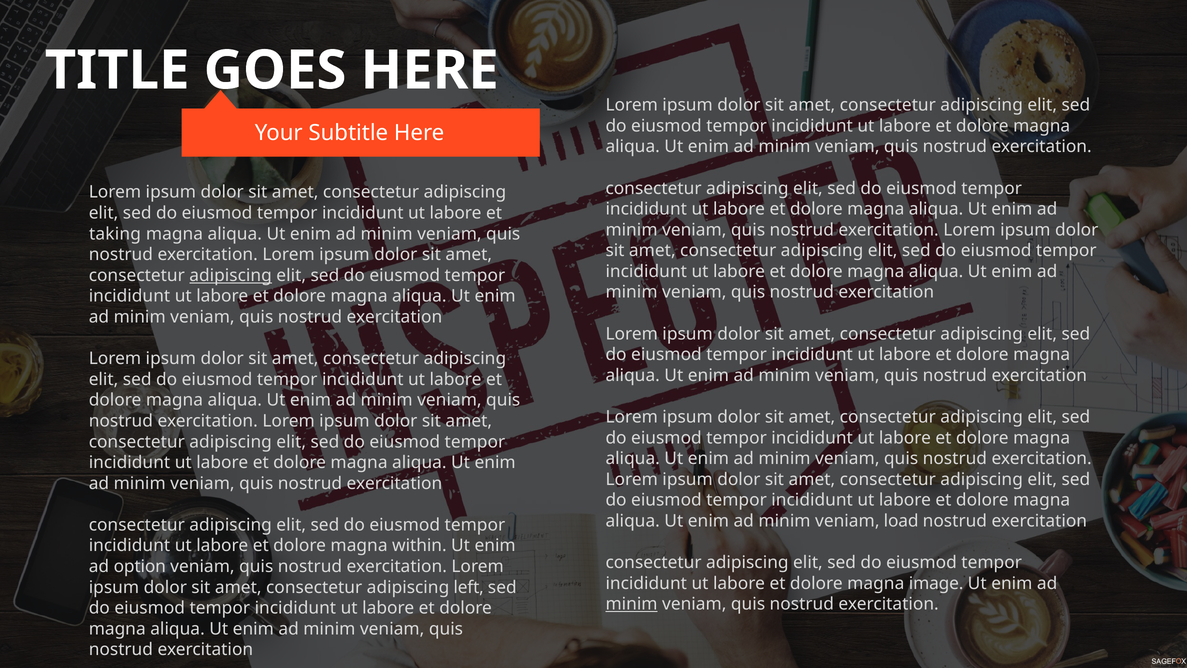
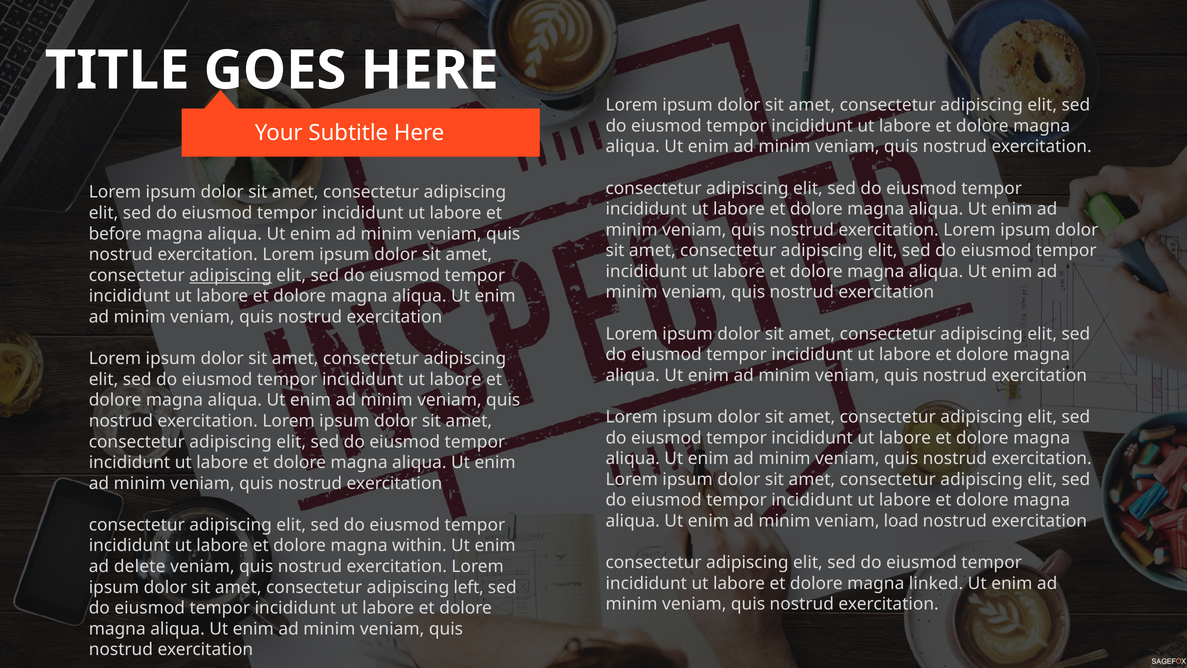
taking: taking -> before
option: option -> delete
image: image -> linked
minim at (632, 604) underline: present -> none
